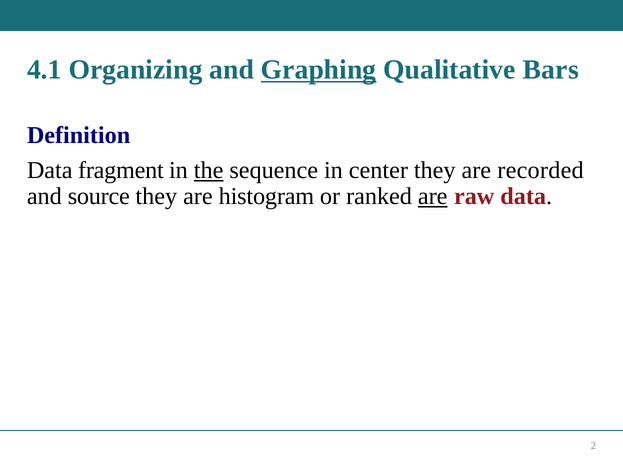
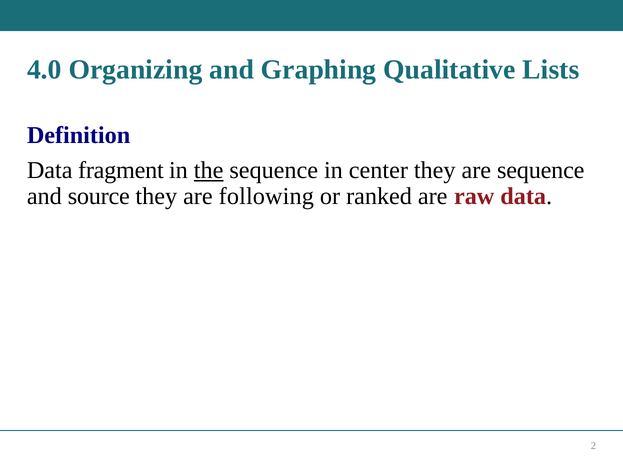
4.1: 4.1 -> 4.0
Graphing underline: present -> none
Bars: Bars -> Lists
are recorded: recorded -> sequence
histogram: histogram -> following
are at (433, 196) underline: present -> none
